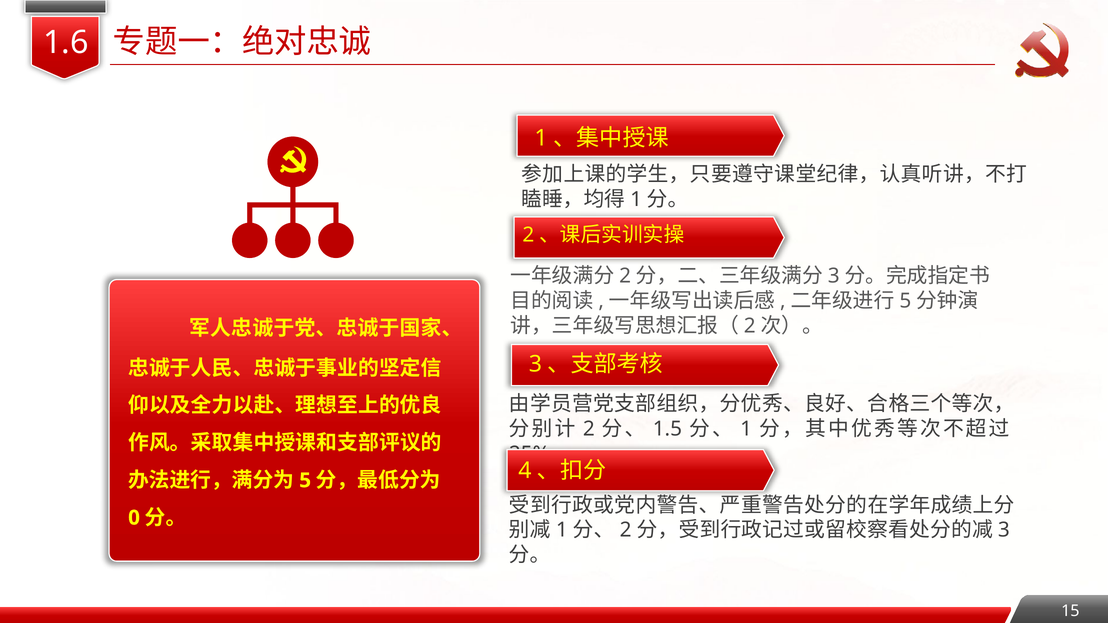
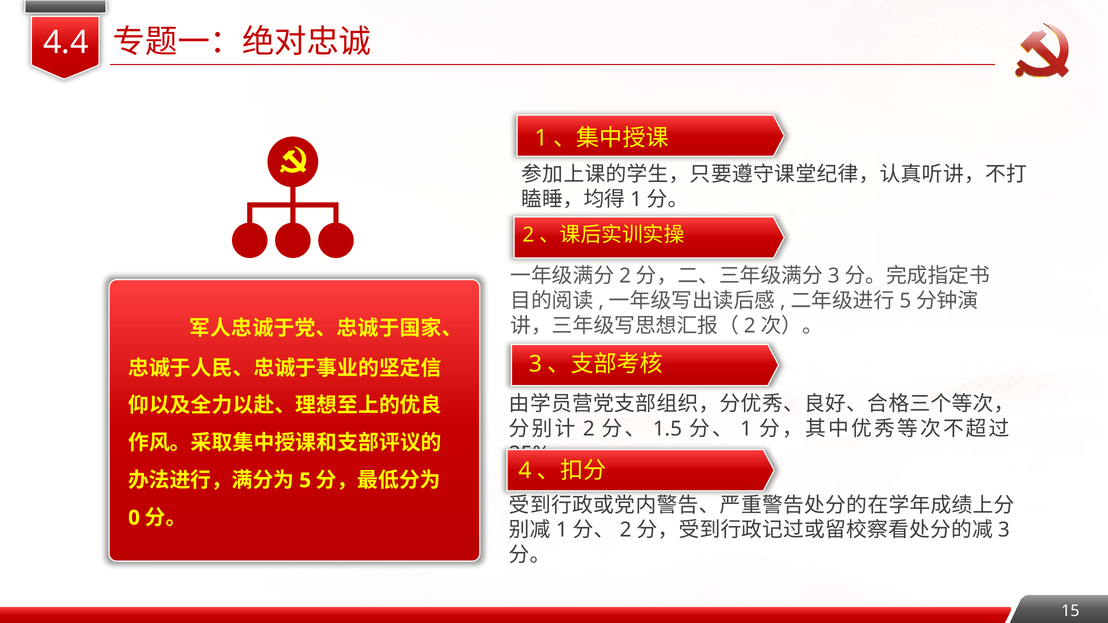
1.6: 1.6 -> 4.4
